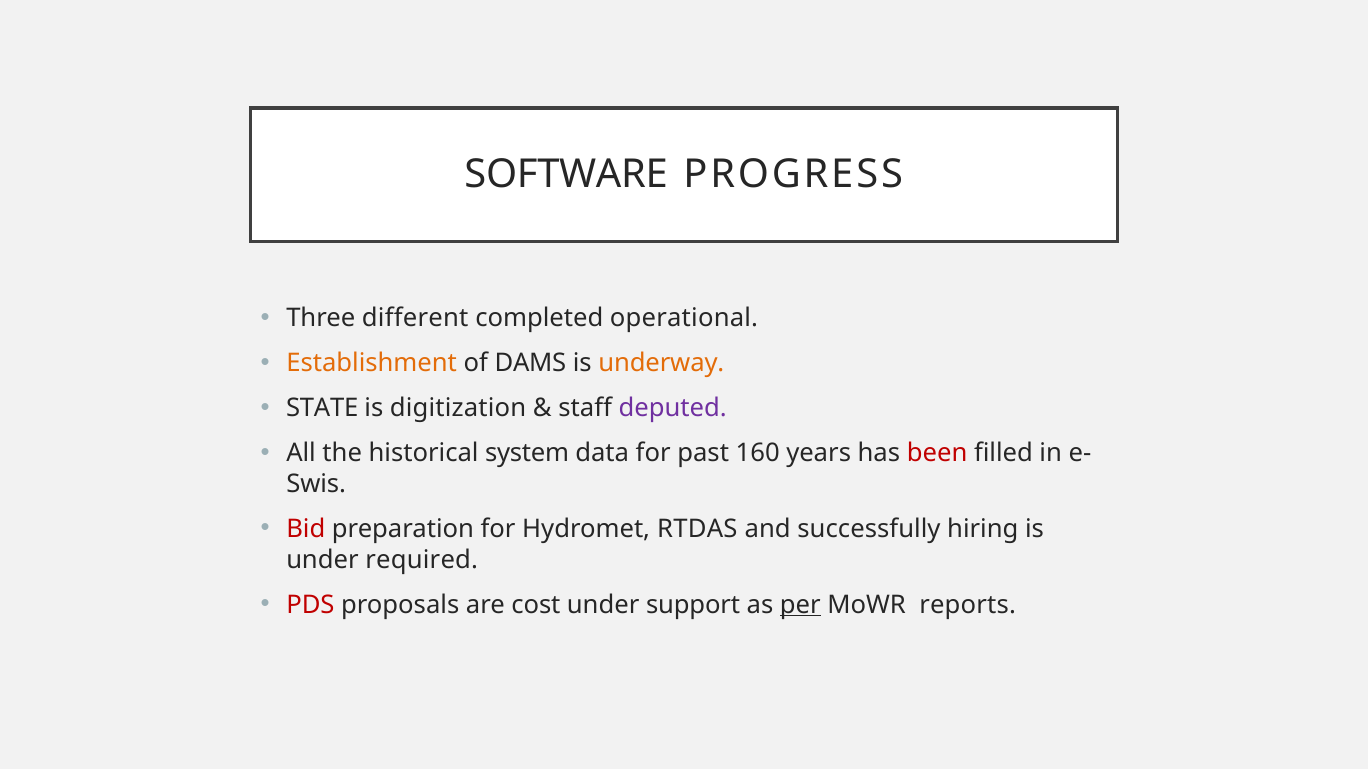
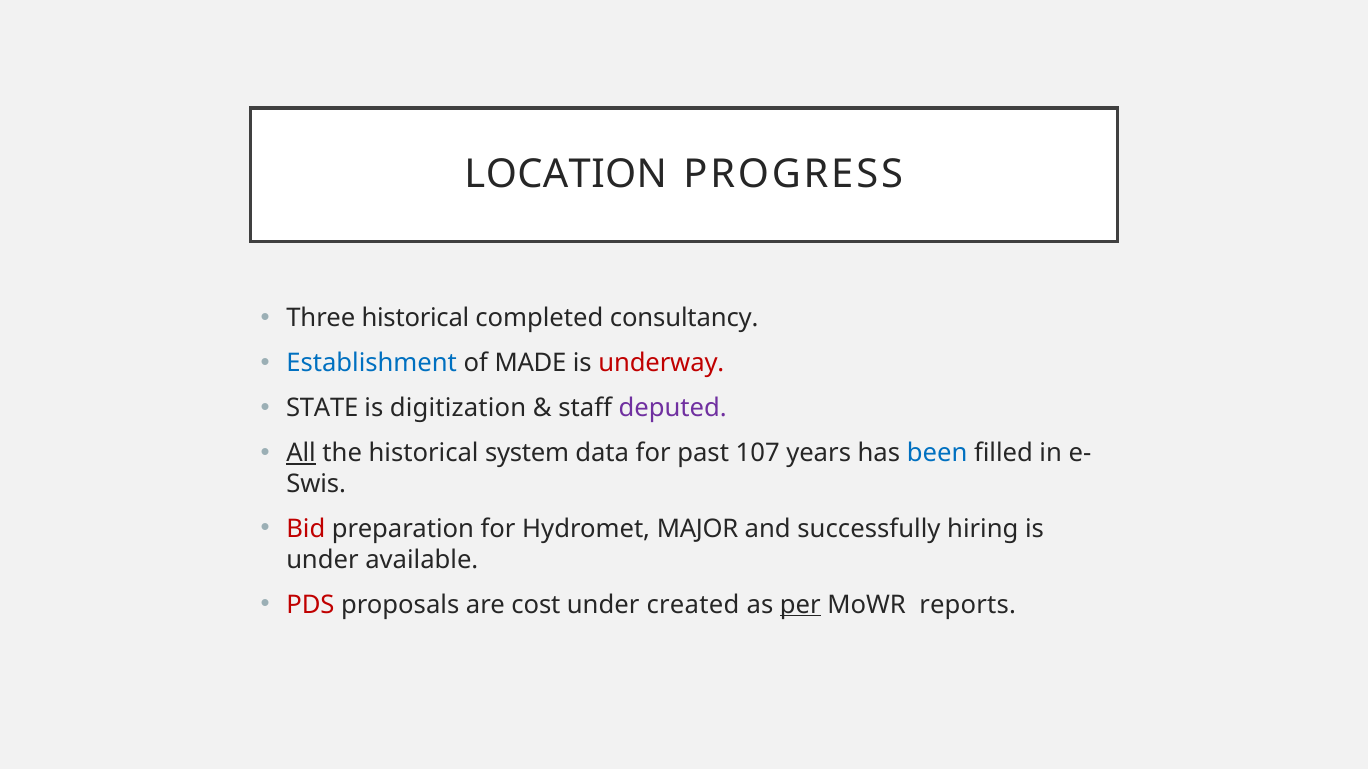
SOFTWARE: SOFTWARE -> LOCATION
Three different: different -> historical
operational: operational -> consultancy
Establishment colour: orange -> blue
DAMS: DAMS -> MADE
underway colour: orange -> red
All underline: none -> present
160: 160 -> 107
been colour: red -> blue
RTDAS: RTDAS -> MAJOR
required: required -> available
support: support -> created
